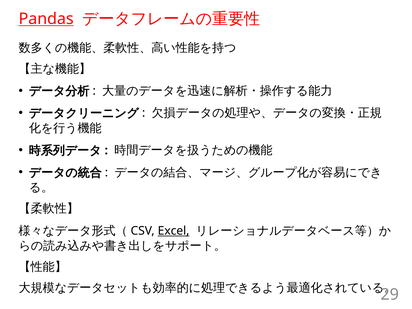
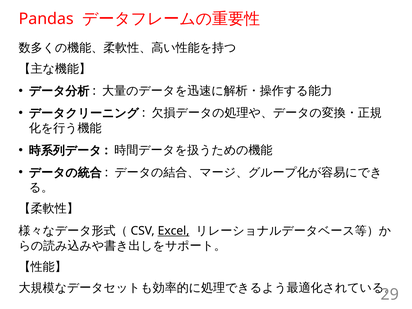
Pandas underline: present -> none
